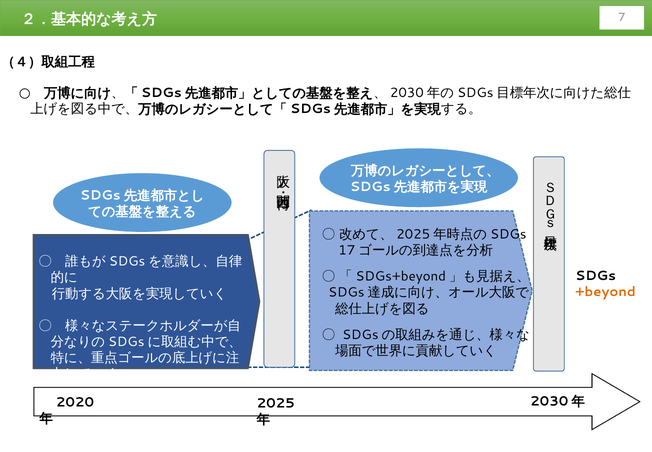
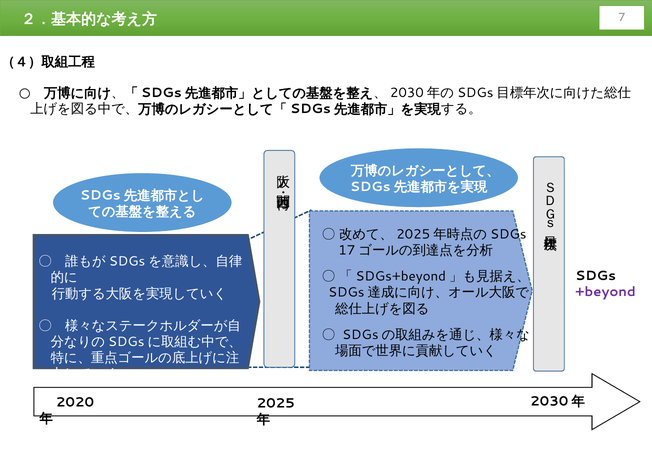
+beyond colour: orange -> purple
